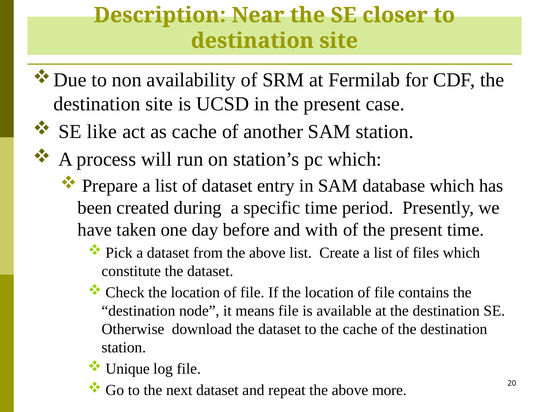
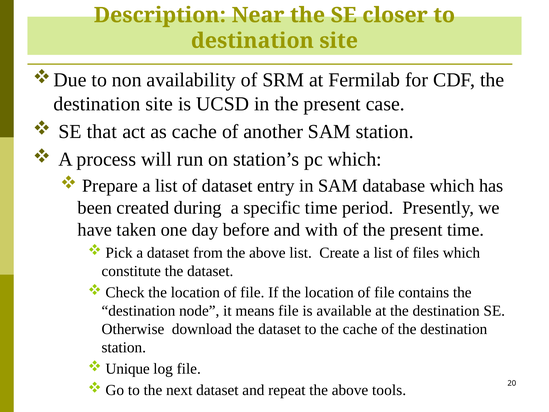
like: like -> that
more: more -> tools
